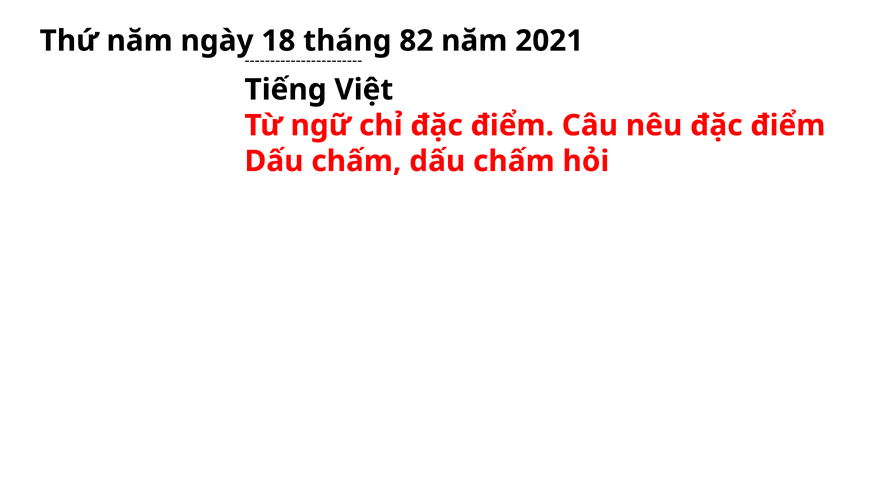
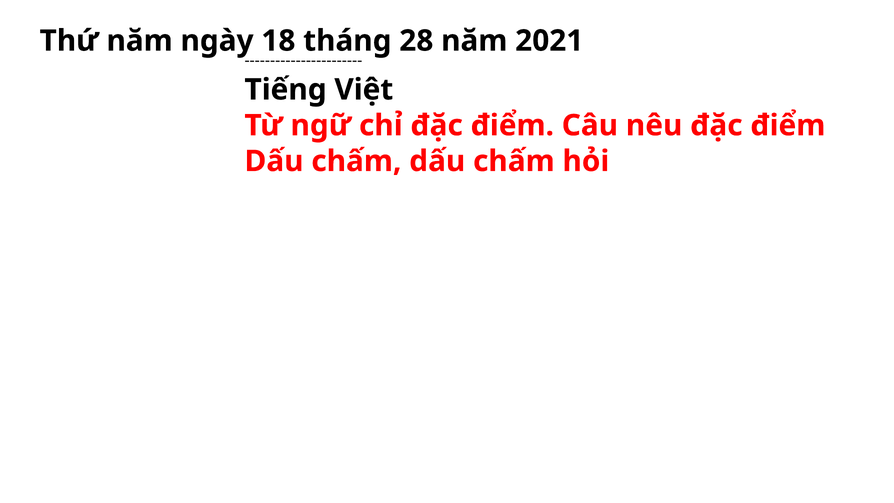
82: 82 -> 28
